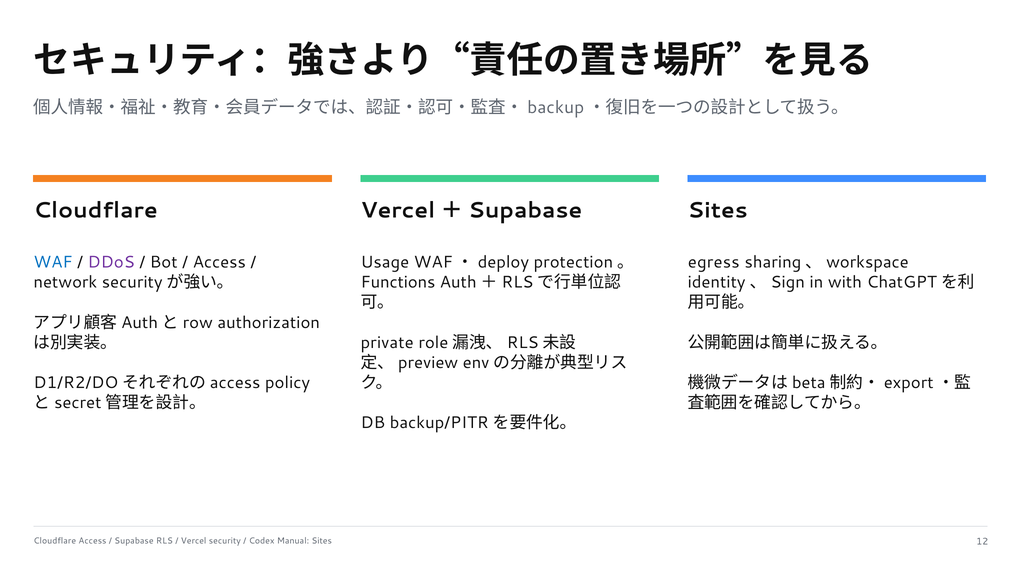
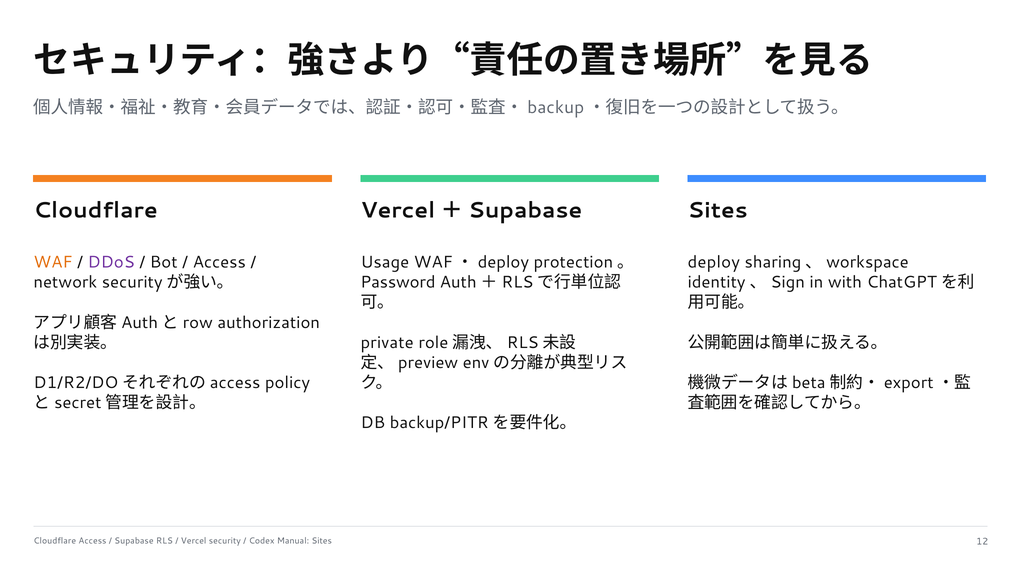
WAF colour: blue -> orange
egress: egress -> deploy
Functions: Functions -> Password
